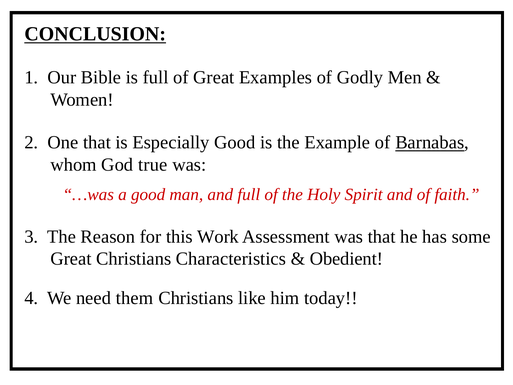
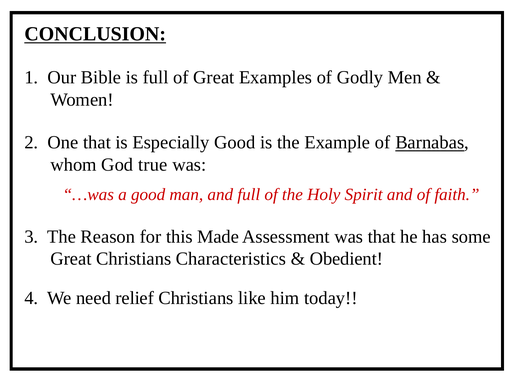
Work: Work -> Made
them: them -> relief
